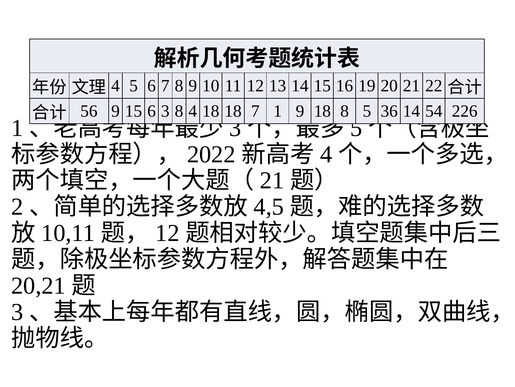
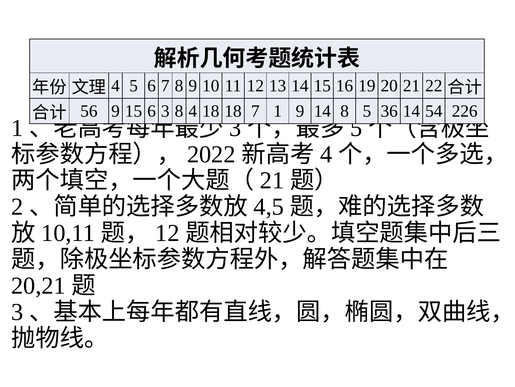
9 18: 18 -> 14
